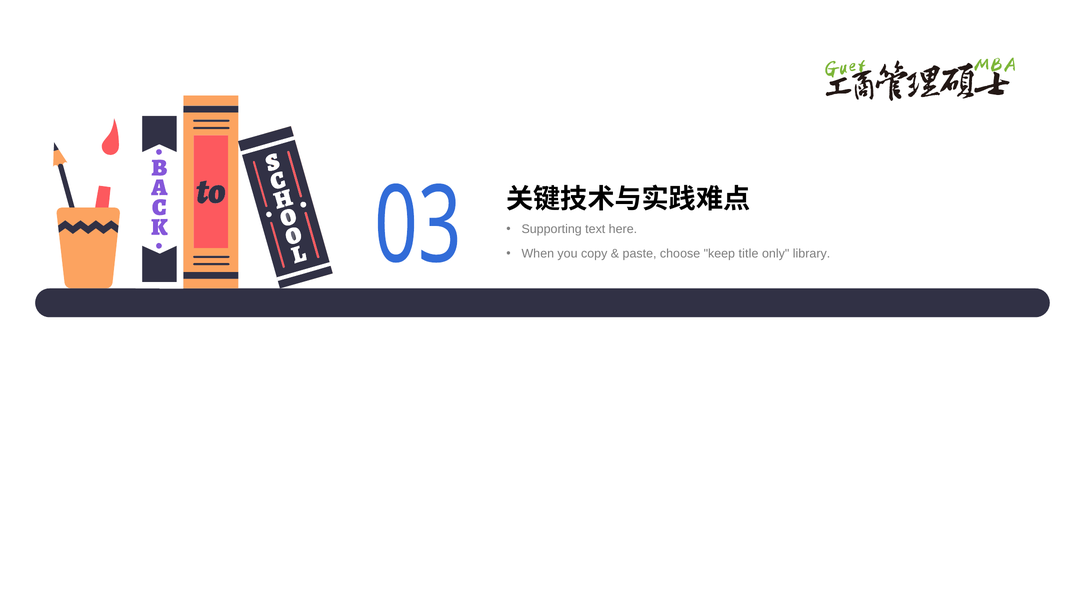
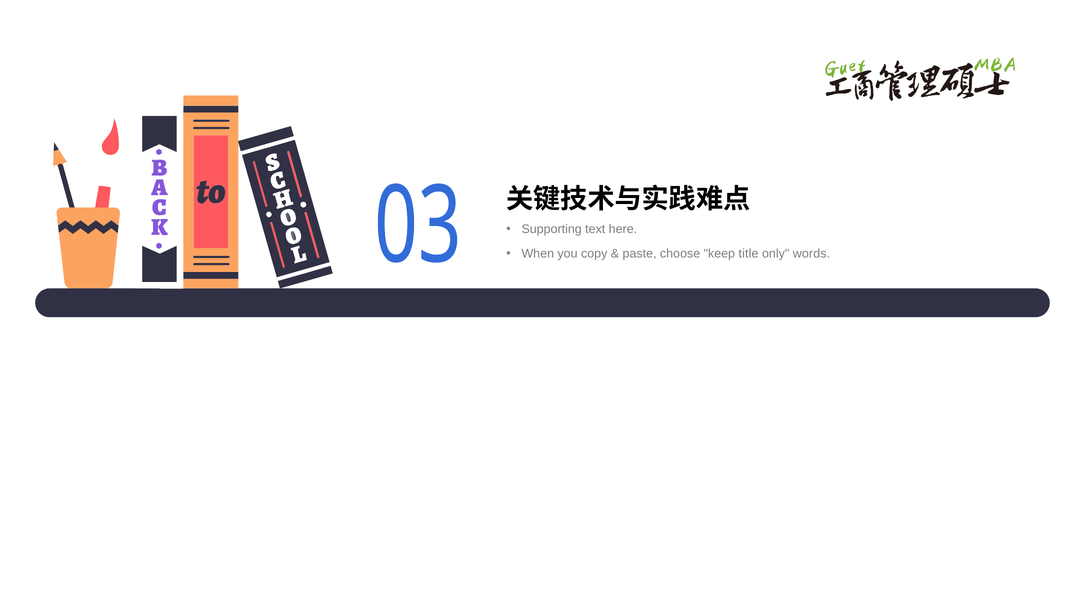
library: library -> words
